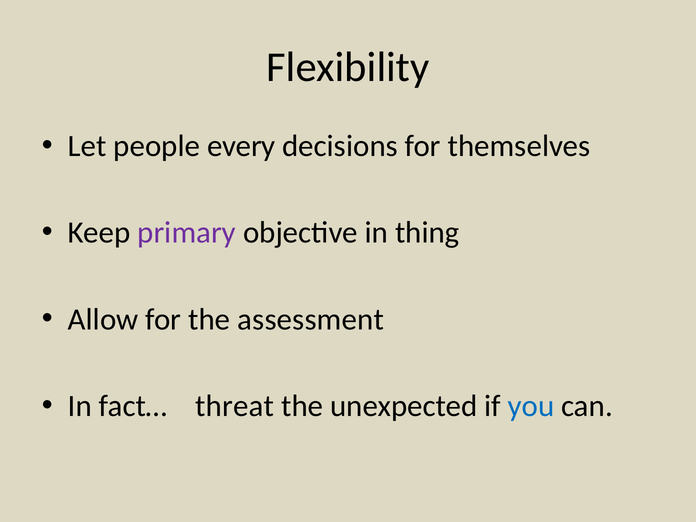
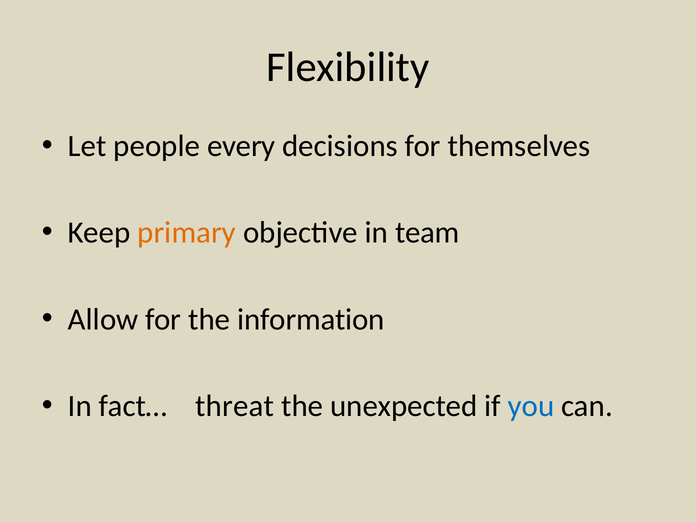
primary colour: purple -> orange
thing: thing -> team
assessment: assessment -> information
